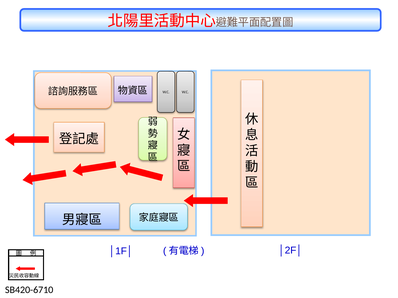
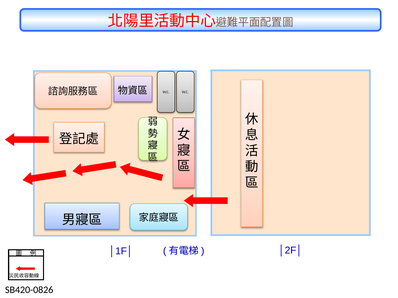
SB420-6710: SB420-6710 -> SB420-0826
